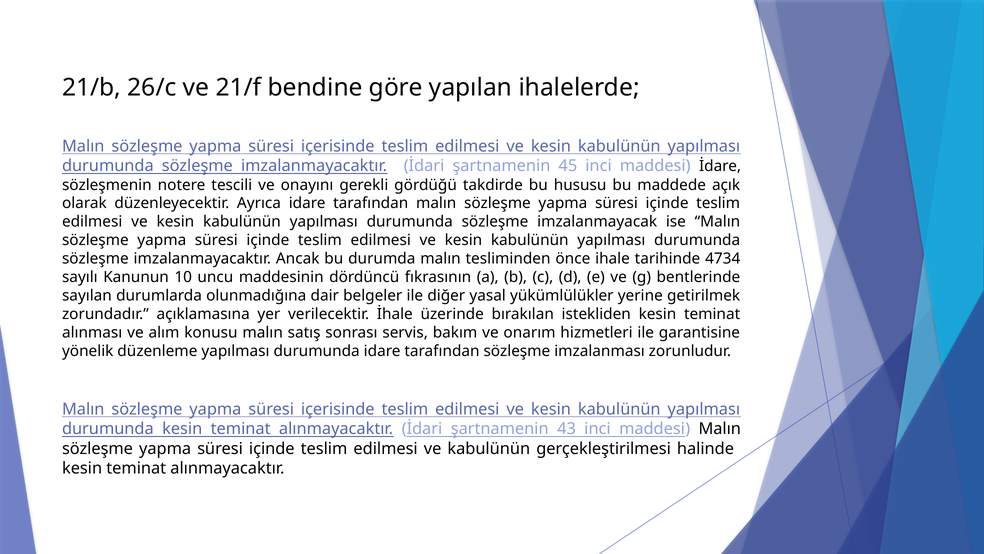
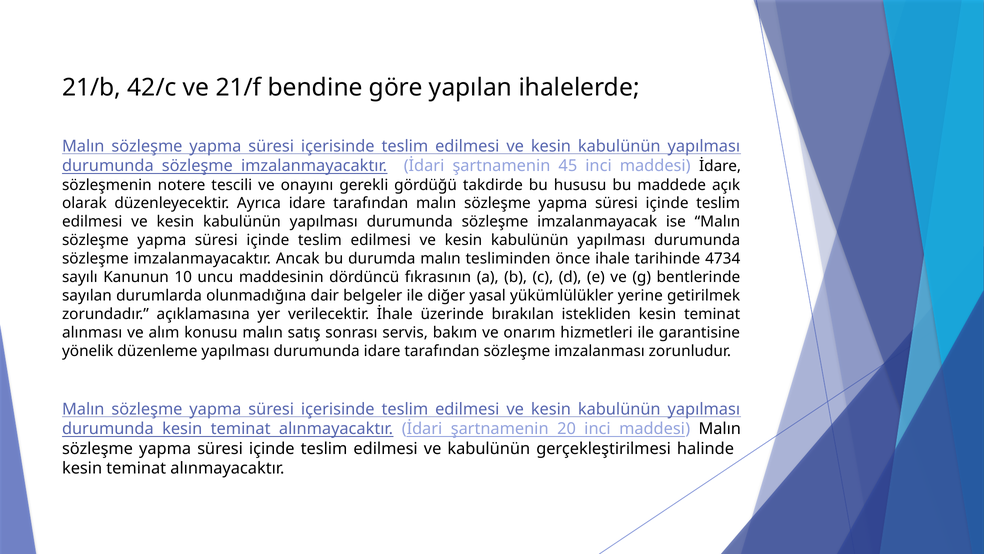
26/c: 26/c -> 42/c
43: 43 -> 20
